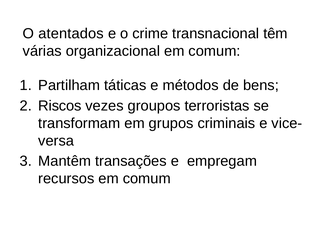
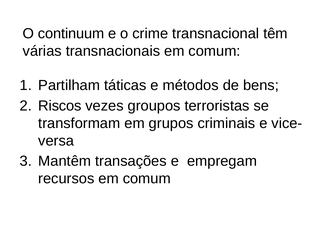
atentados: atentados -> continuum
organizacional: organizacional -> transnacionais
